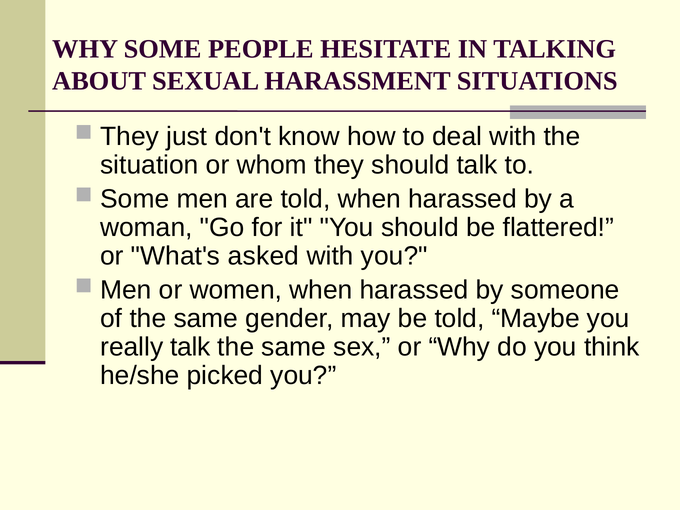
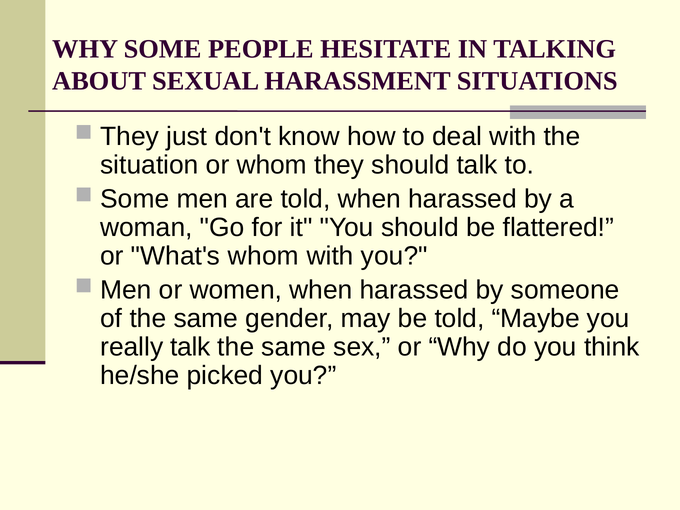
What's asked: asked -> whom
